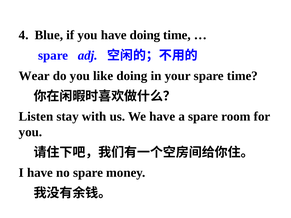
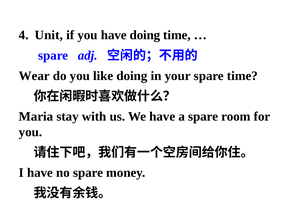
Blue: Blue -> Unit
Listen: Listen -> Maria
